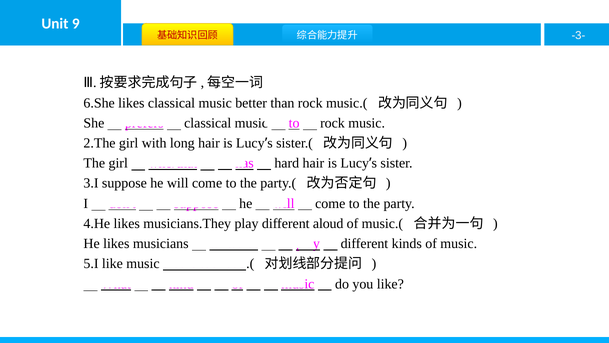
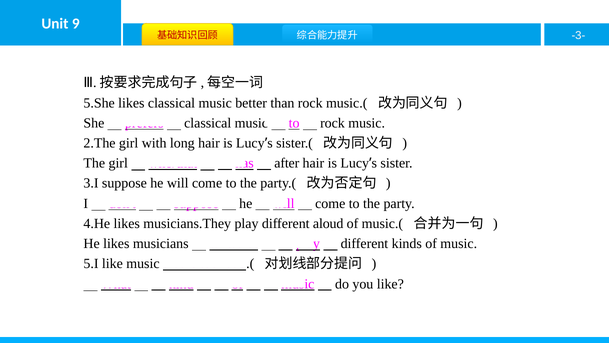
6.She: 6.She -> 5.She
hard: hard -> after
